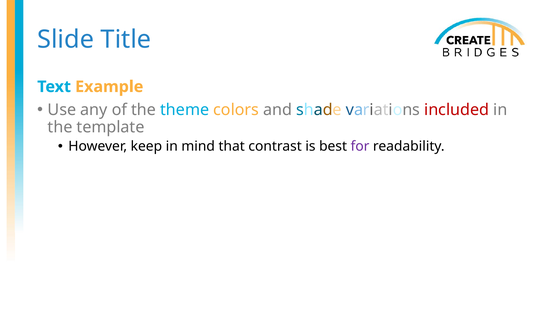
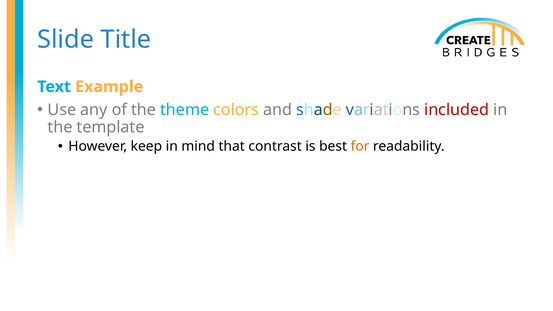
for colour: purple -> orange
